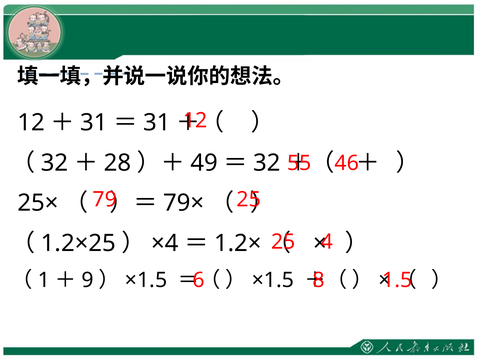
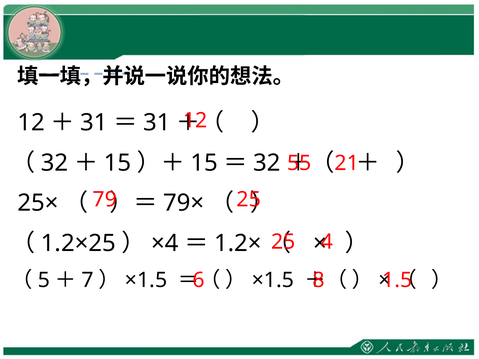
28 at (117, 163): 28 -> 15
49 at (204, 163): 49 -> 15
46: 46 -> 21
1: 1 -> 5
9: 9 -> 7
